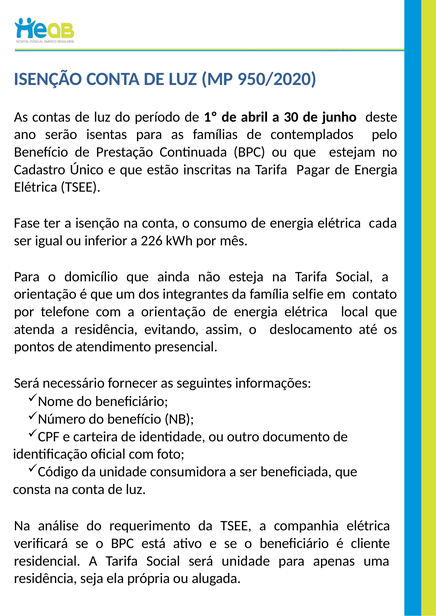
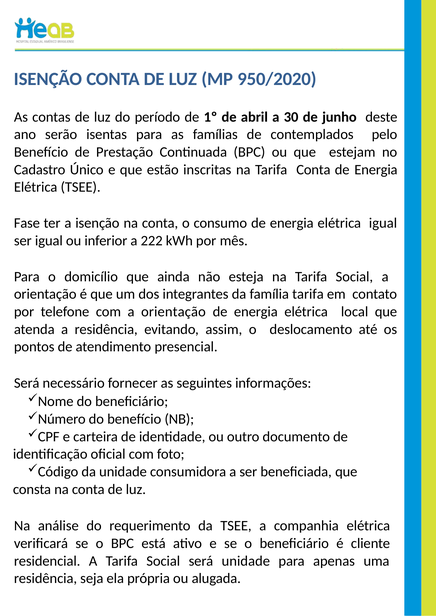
Tarifa Pagar: Pagar -> Conta
elétrica cada: cada -> igual
226: 226 -> 222
família selfie: selfie -> tarifa
